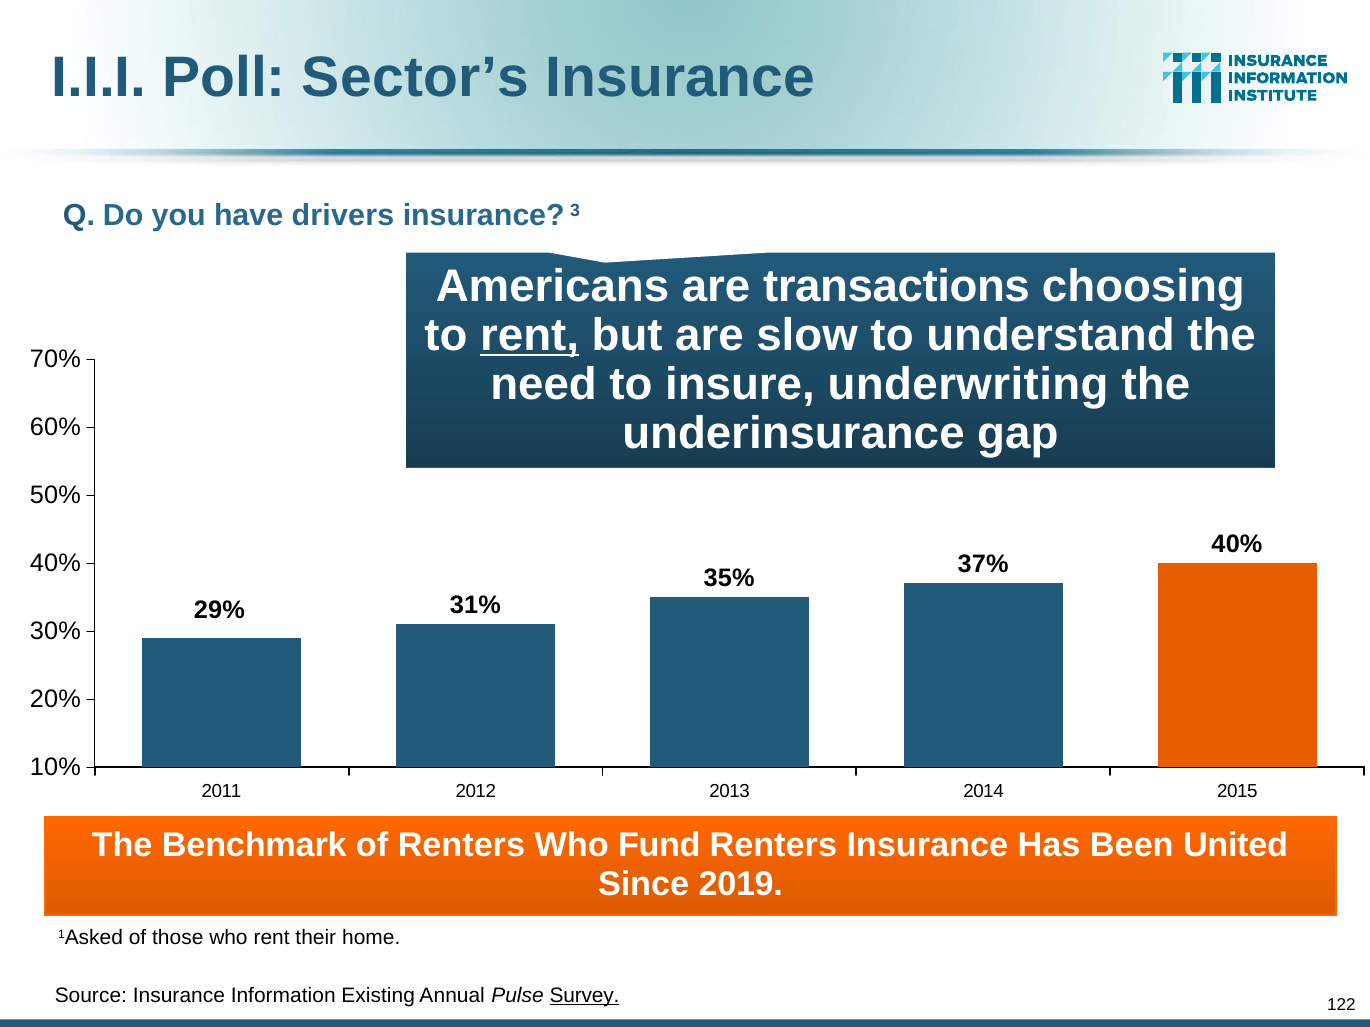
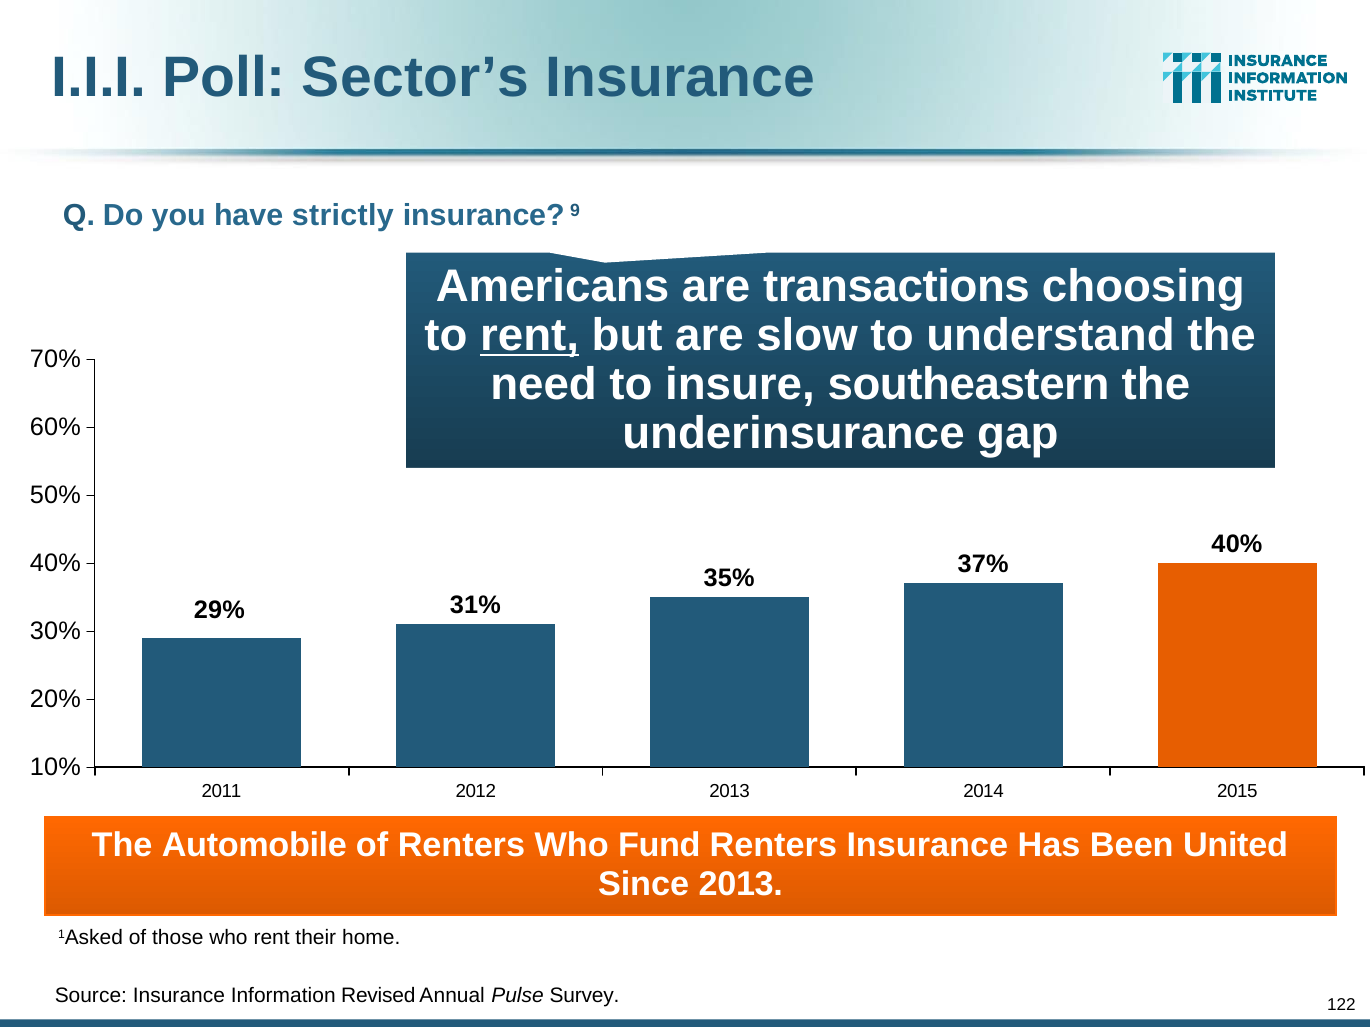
drivers: drivers -> strictly
3: 3 -> 9
underwriting: underwriting -> southeastern
Benchmark: Benchmark -> Automobile
Since 2019: 2019 -> 2013
Existing: Existing -> Revised
Survey underline: present -> none
